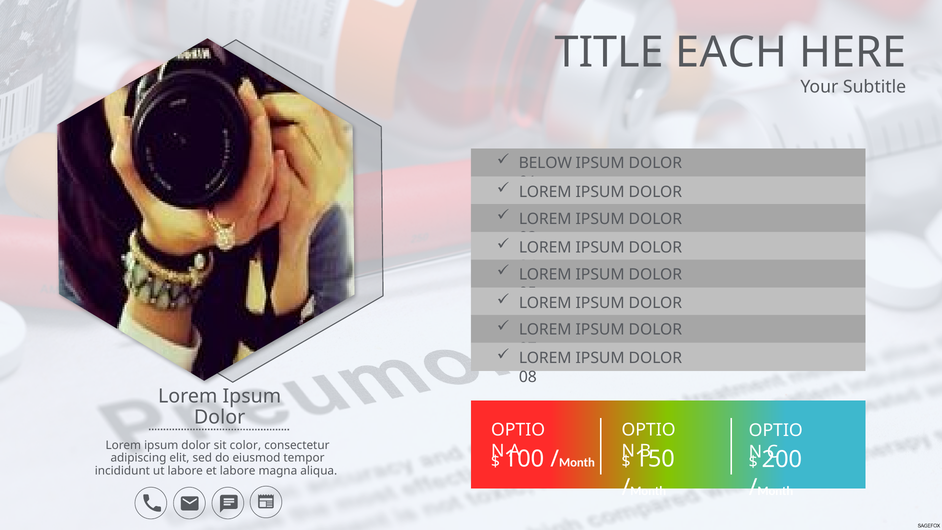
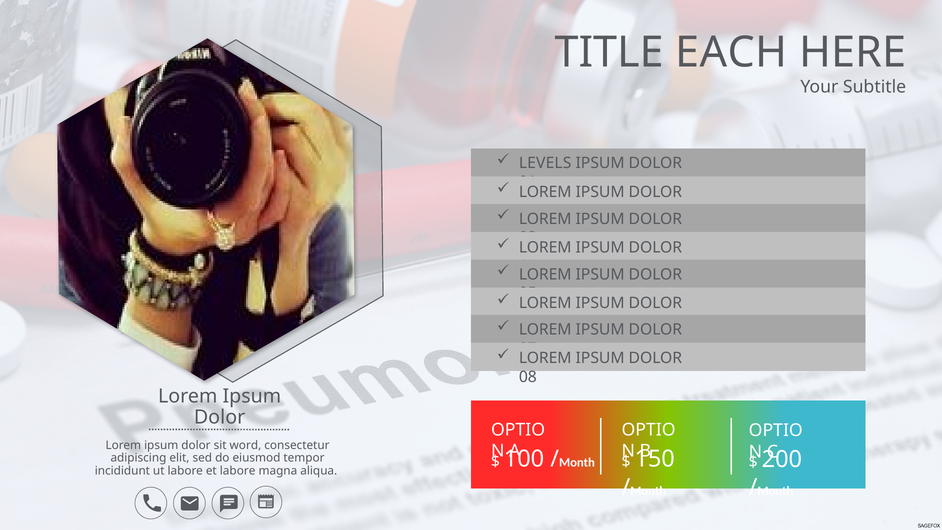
BELOW: BELOW -> LEVELS
color: color -> word
